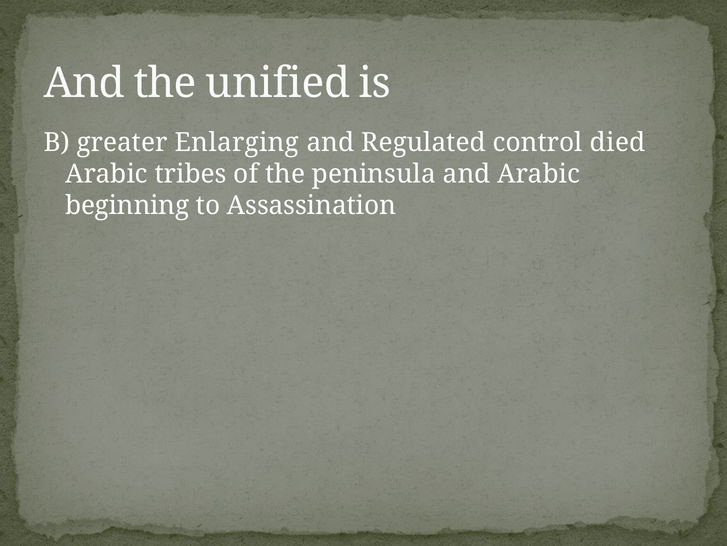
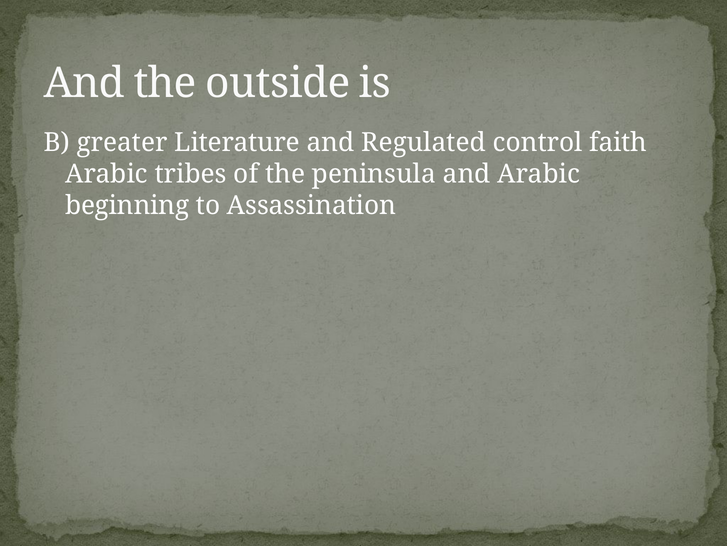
unified: unified -> outside
Enlarging: Enlarging -> Literature
died: died -> faith
